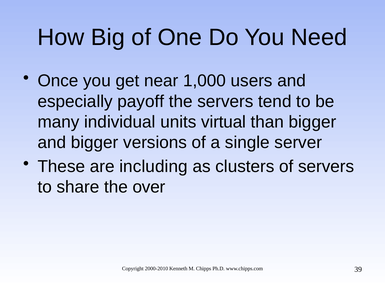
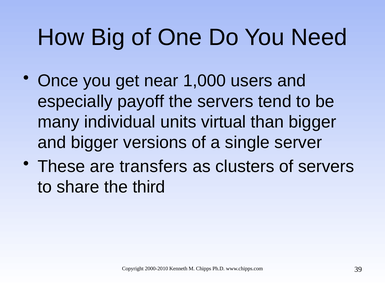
including: including -> transfers
over: over -> third
